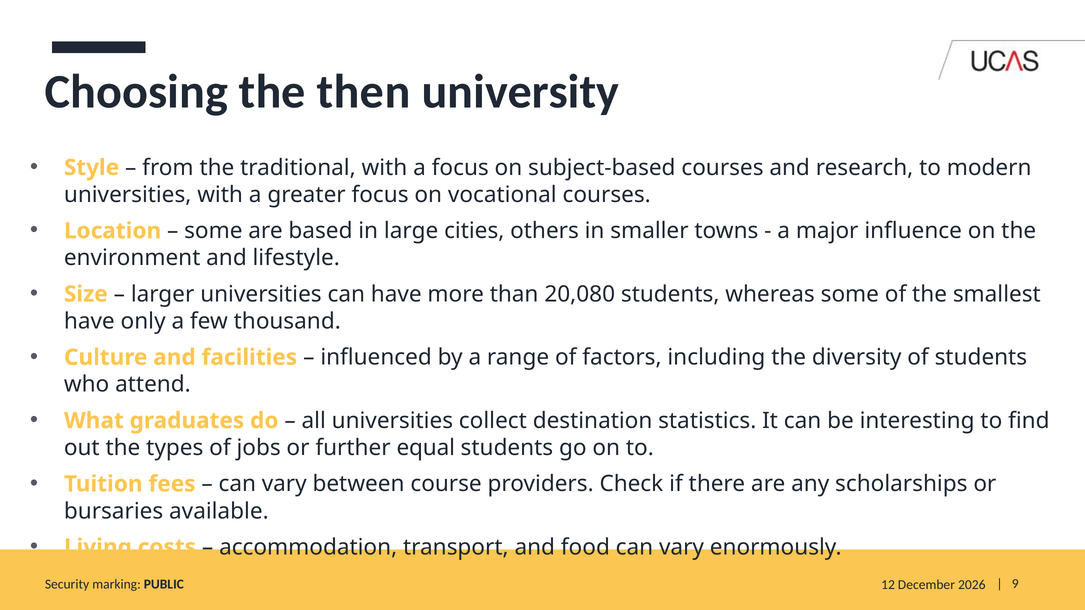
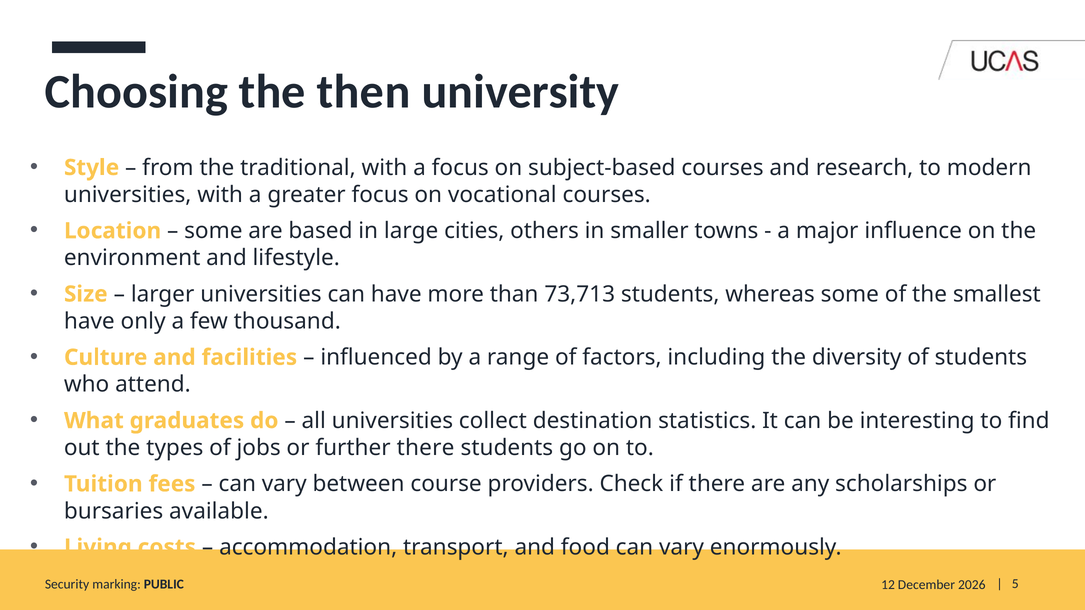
20,080: 20,080 -> 73,713
further equal: equal -> there
9: 9 -> 5
